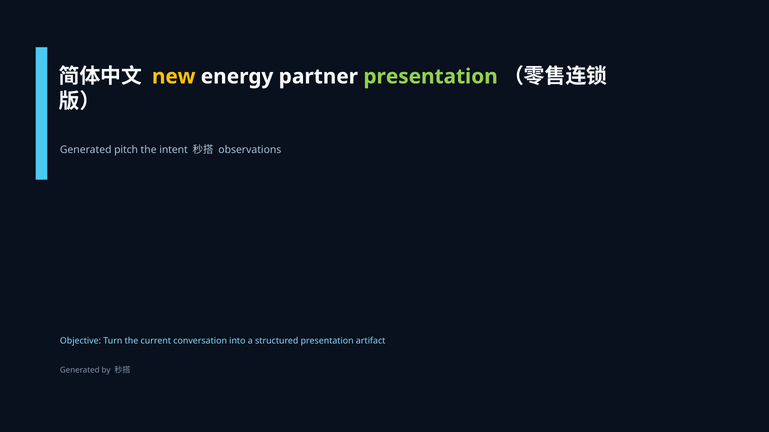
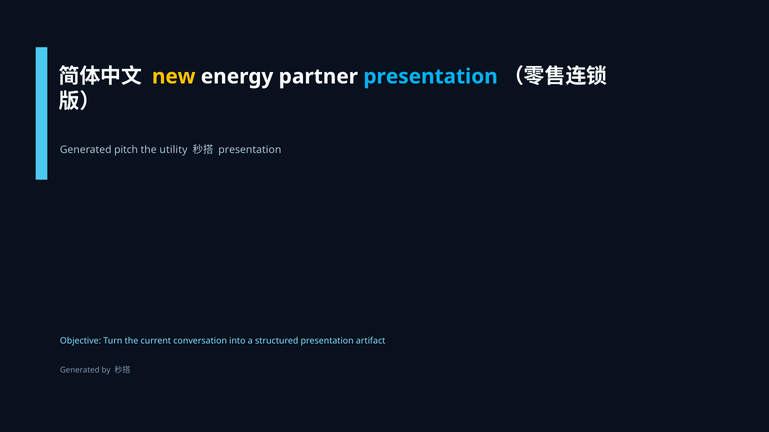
presentation at (431, 77) colour: light green -> light blue
intent: intent -> utility
observations at (250, 150): observations -> presentation
